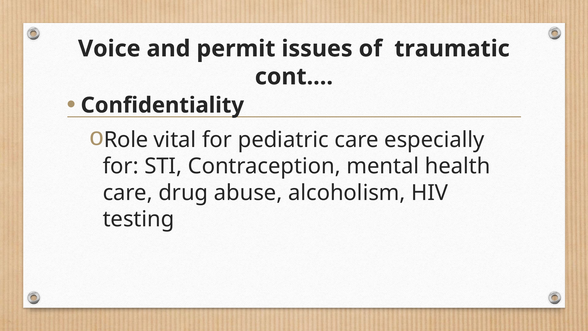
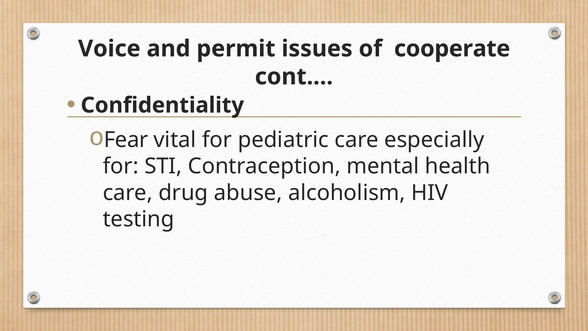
traumatic: traumatic -> cooperate
Role: Role -> Fear
